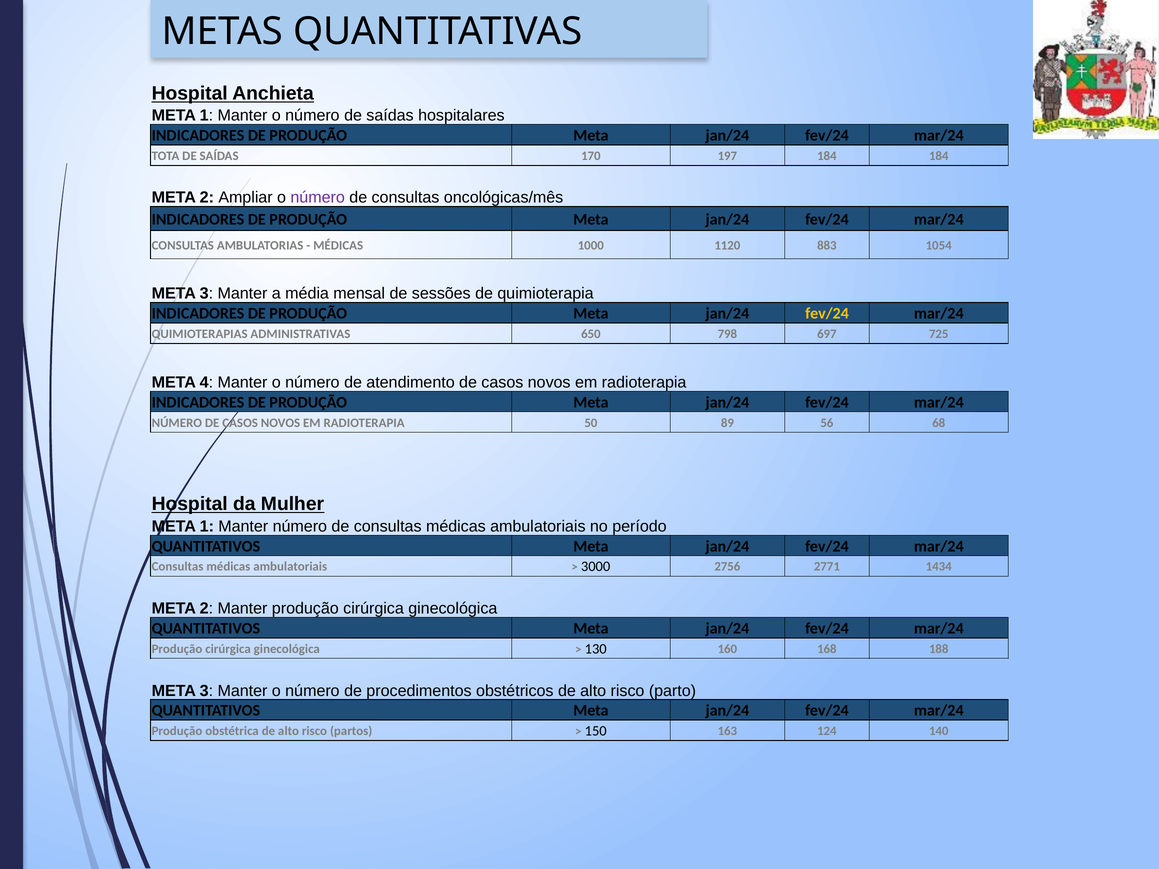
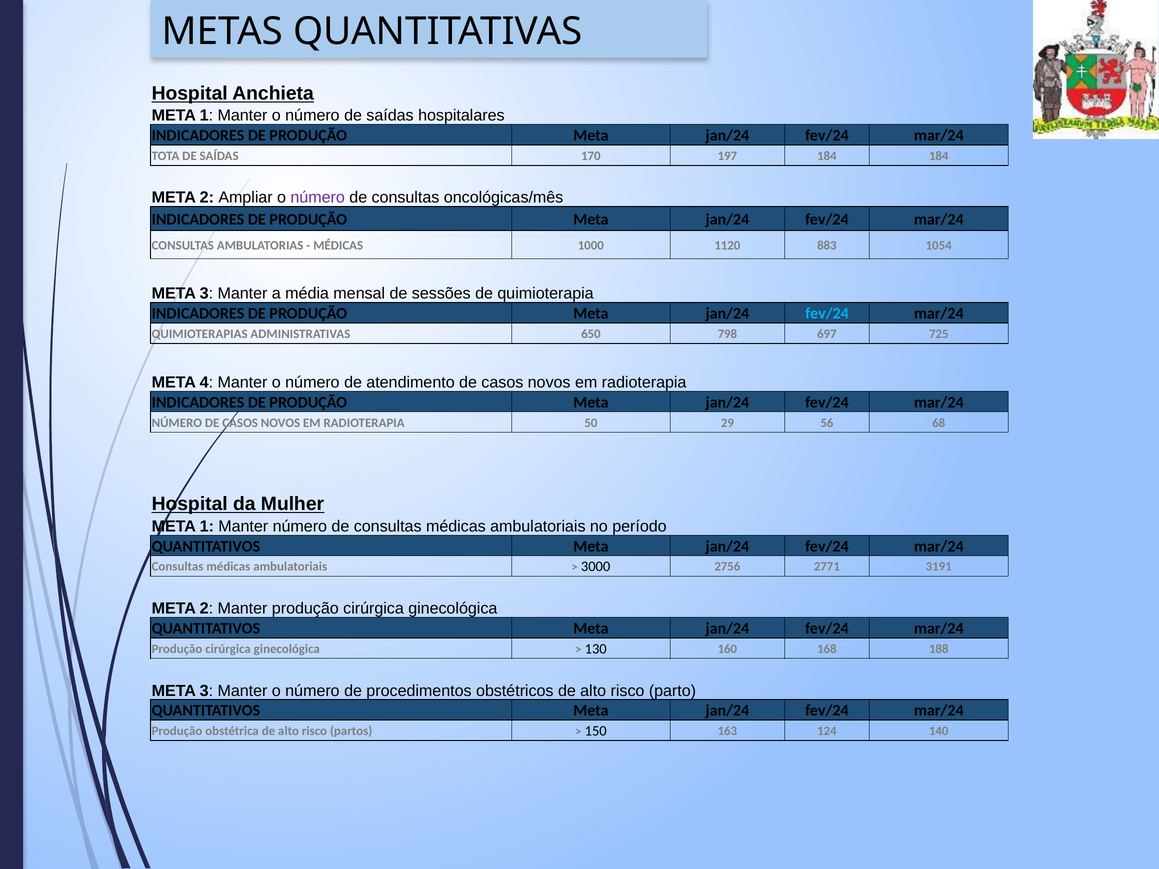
fev/24 at (827, 314) colour: yellow -> light blue
89: 89 -> 29
1434: 1434 -> 3191
